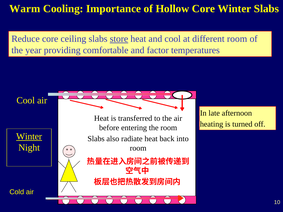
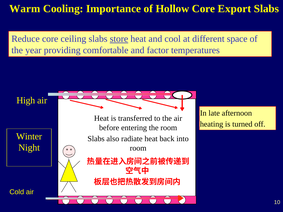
Core Winter: Winter -> Export
different room: room -> space
Cool at (26, 101): Cool -> High
Winter at (29, 137) underline: present -> none
